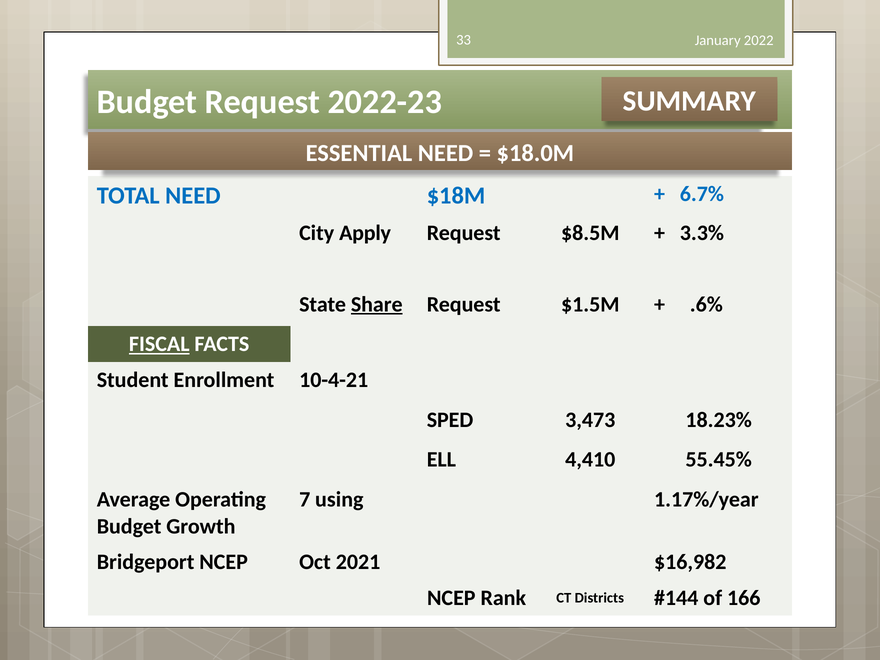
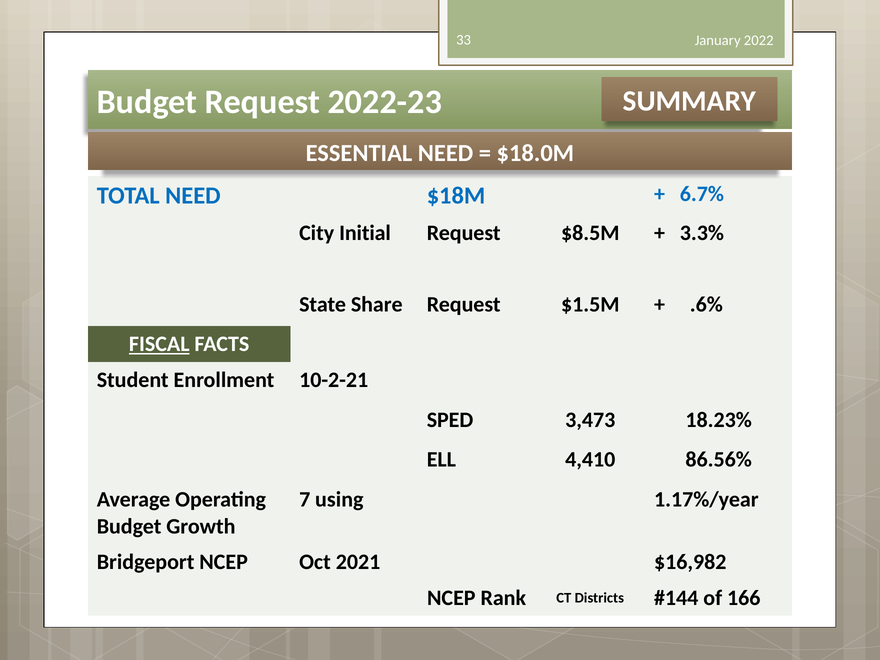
Apply: Apply -> Initial
Share underline: present -> none
10-4-21: 10-4-21 -> 10-2-21
55.45%: 55.45% -> 86.56%
